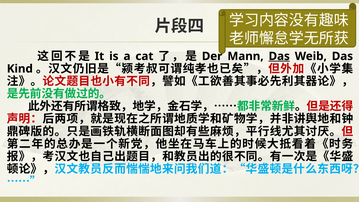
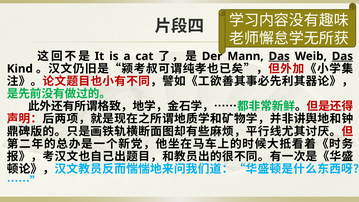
Das at (342, 56) underline: none -> present
